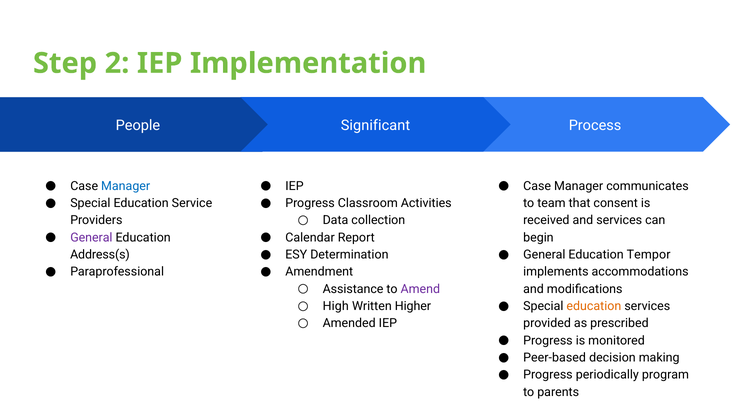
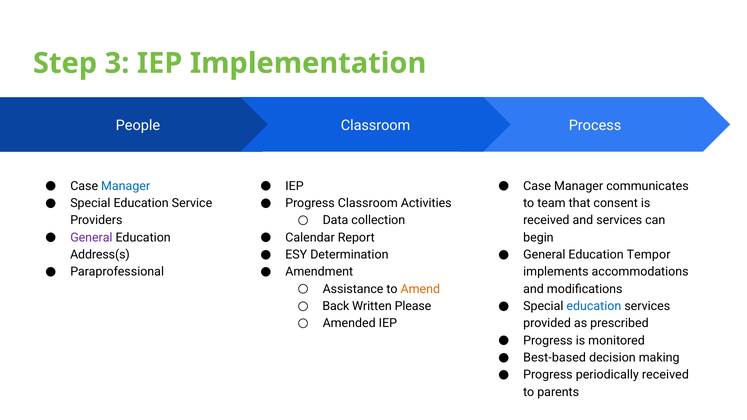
2: 2 -> 3
Significant at (375, 125): Significant -> Classroom
Amend colour: purple -> orange
High: High -> Back
Higher: Higher -> Please
education at (594, 306) colour: orange -> blue
Peer-based: Peer-based -> Best-based
periodically program: program -> received
